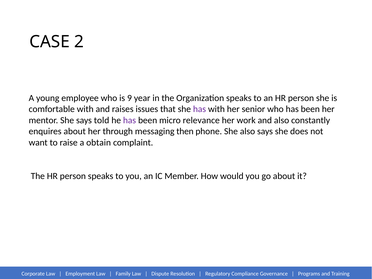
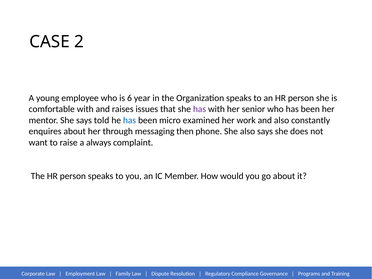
9: 9 -> 6
has at (130, 120) colour: purple -> blue
relevance: relevance -> examined
obtain: obtain -> always
